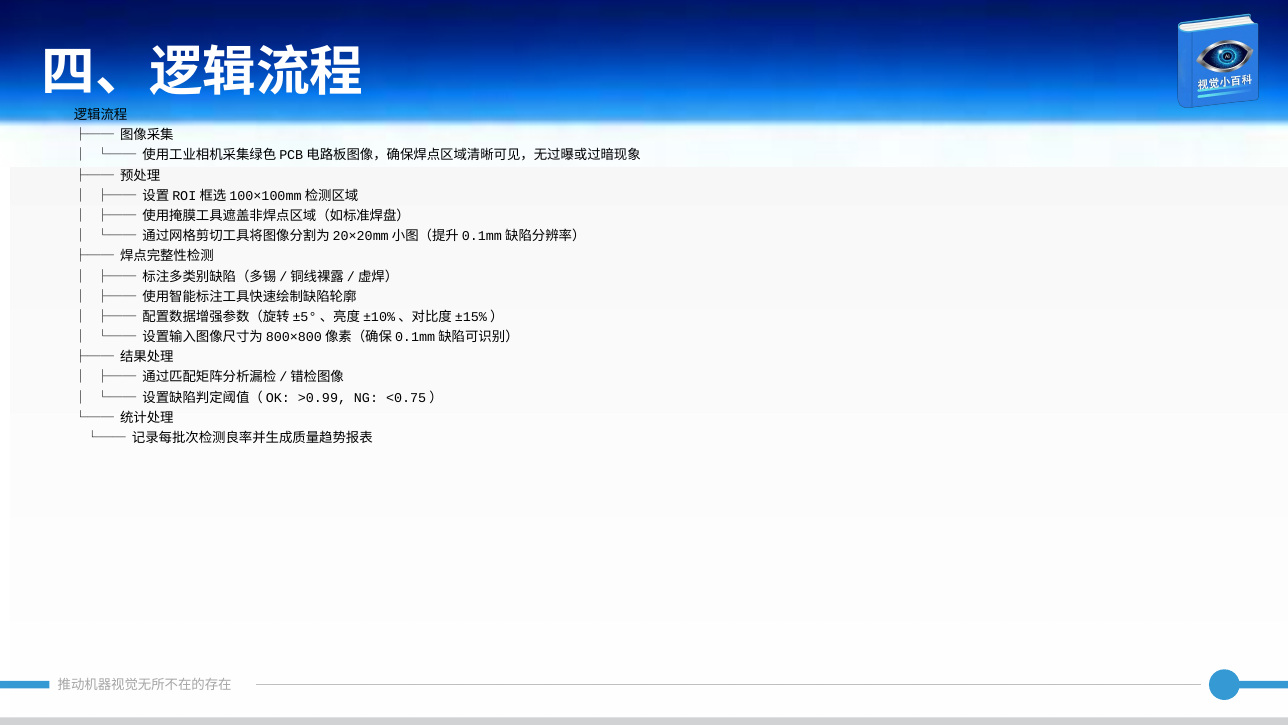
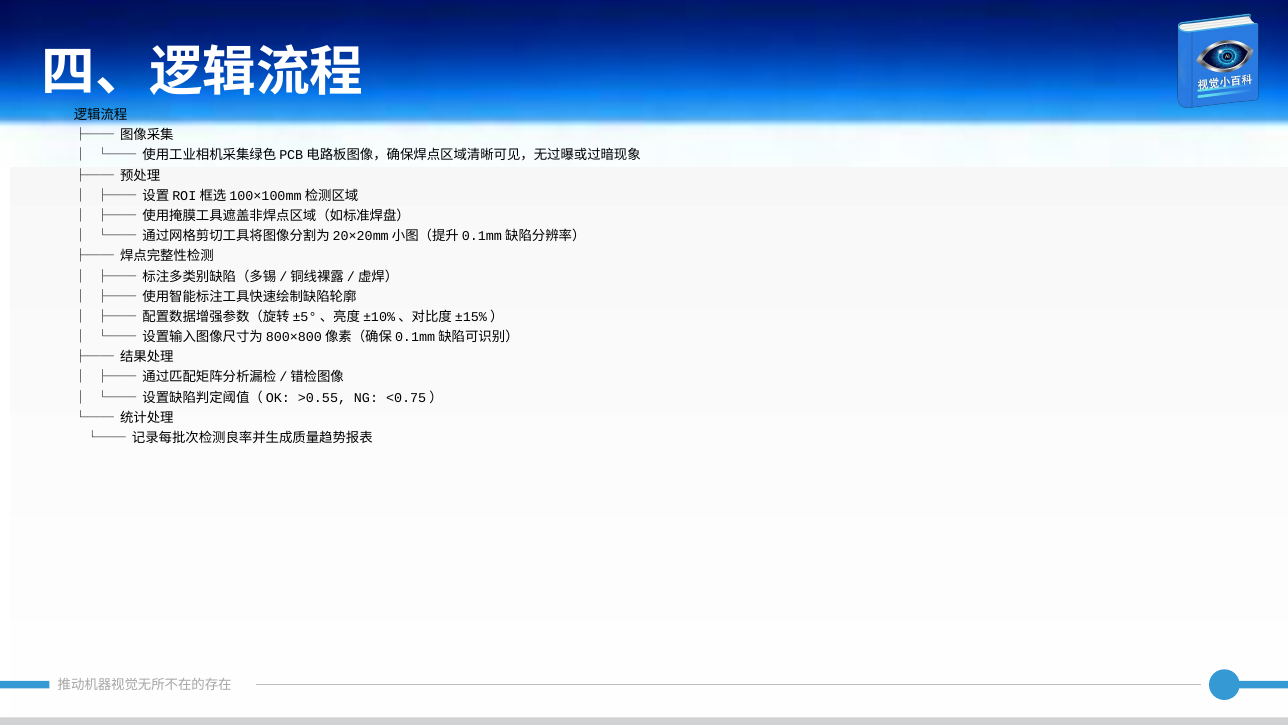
>0.99: >0.99 -> >0.55
